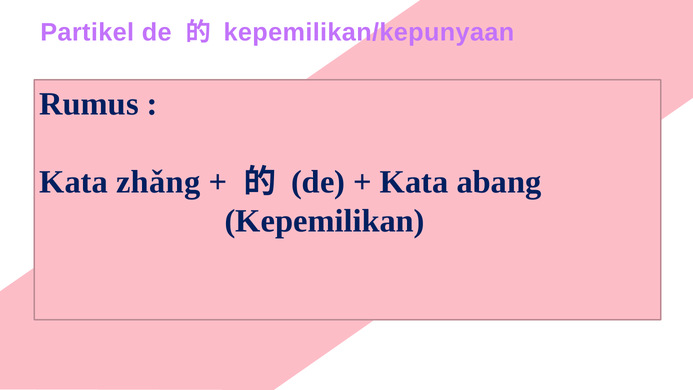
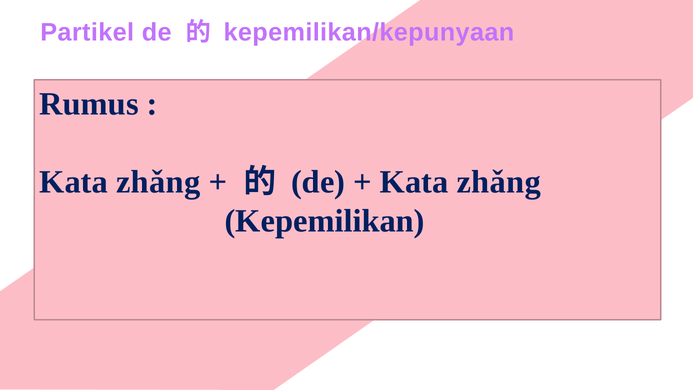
abang at (499, 182): abang -> zhǎng
